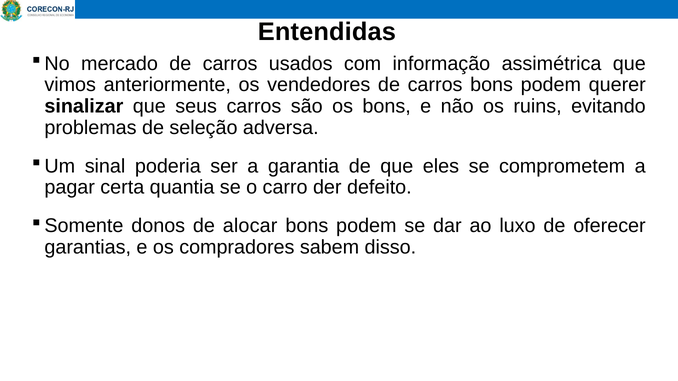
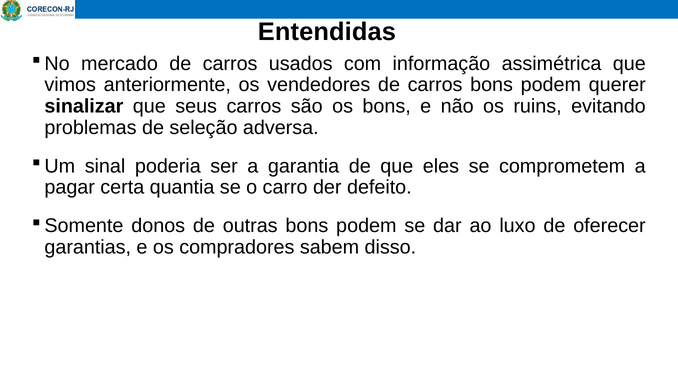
alocar: alocar -> outras
